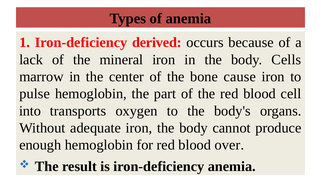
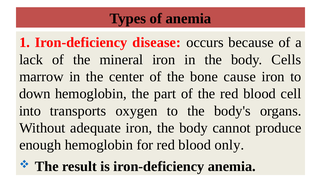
derived: derived -> disease
pulse: pulse -> down
over: over -> only
